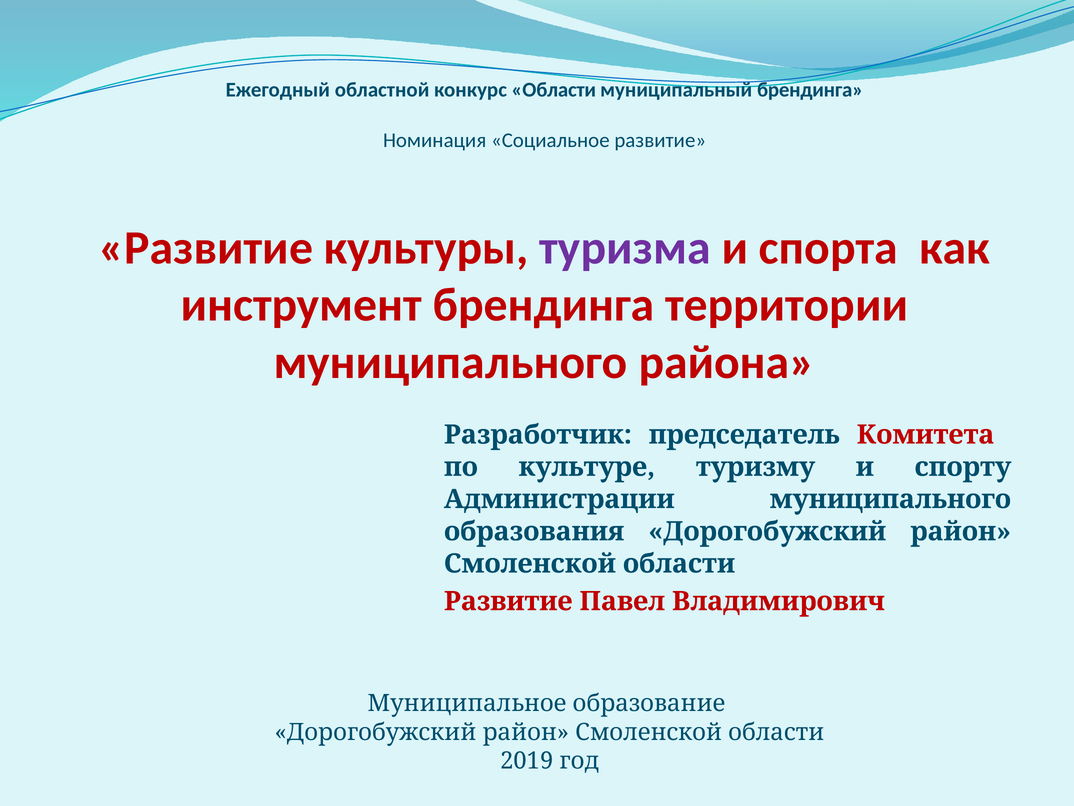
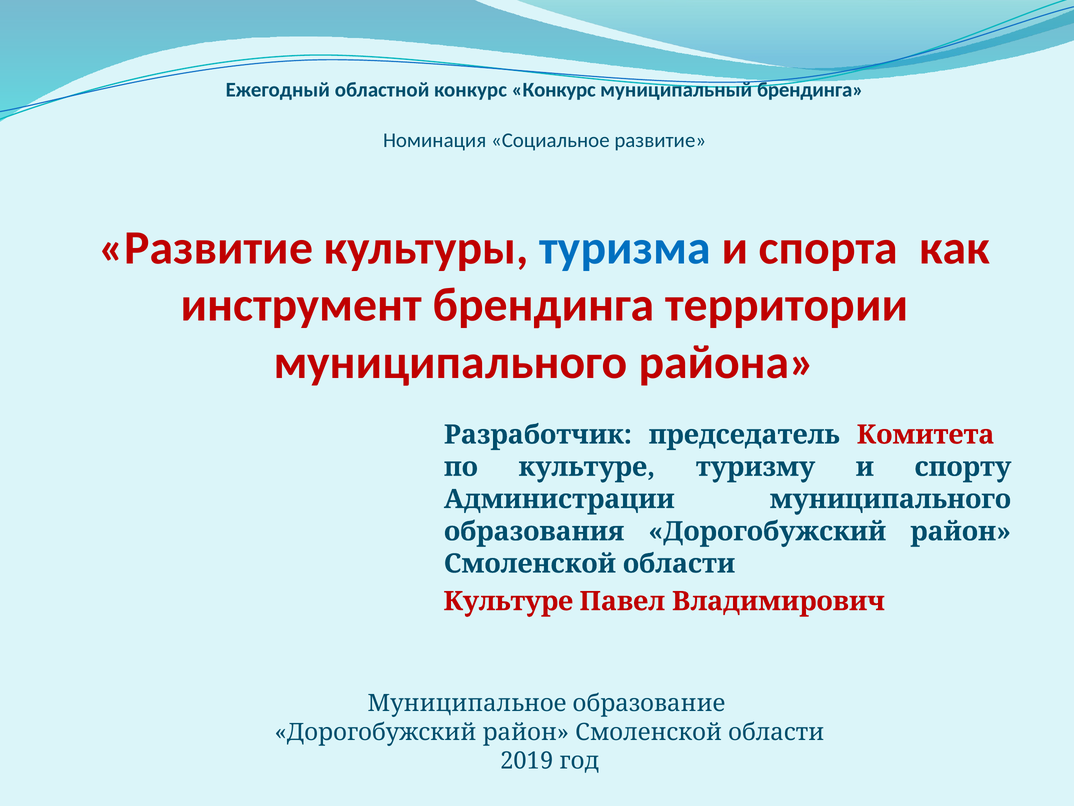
конкурс Области: Области -> Конкурс
туризма colour: purple -> blue
Развитие at (508, 601): Развитие -> Культуре
